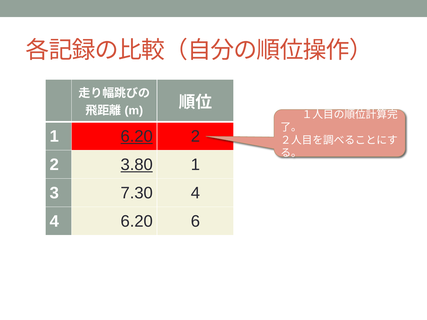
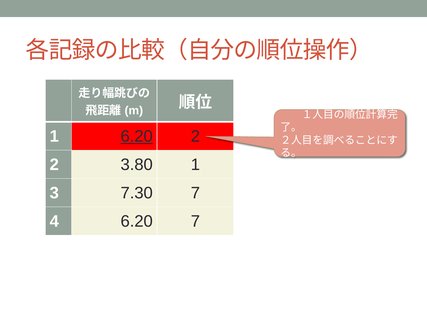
3.80 underline: present -> none
7.30 4: 4 -> 7
6.20 6: 6 -> 7
